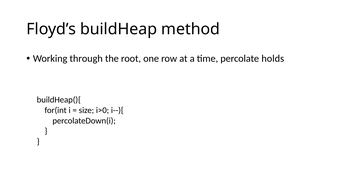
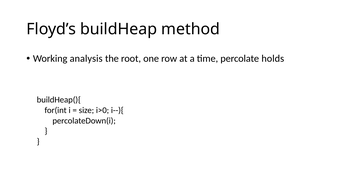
through: through -> analysis
